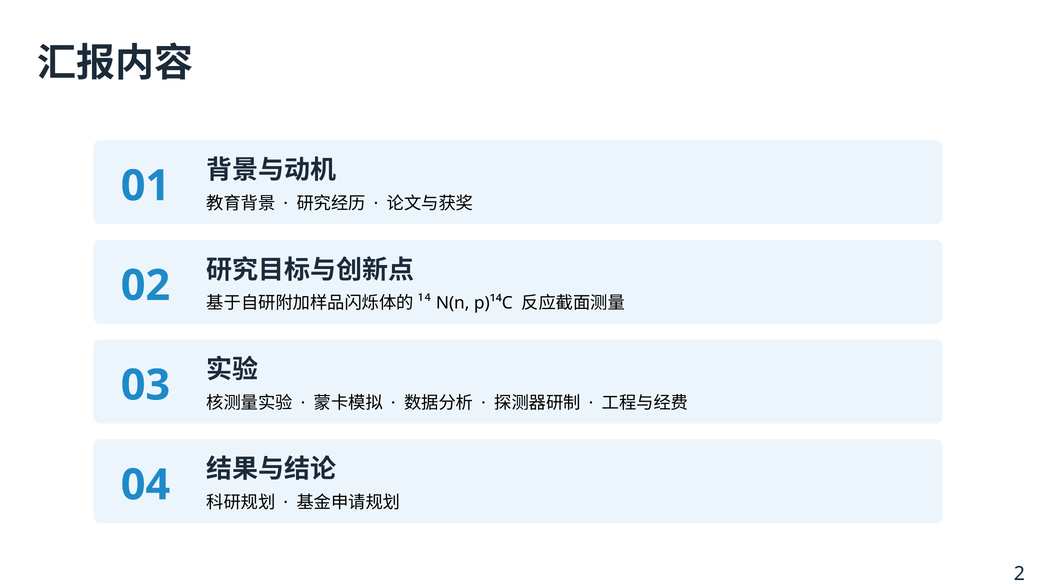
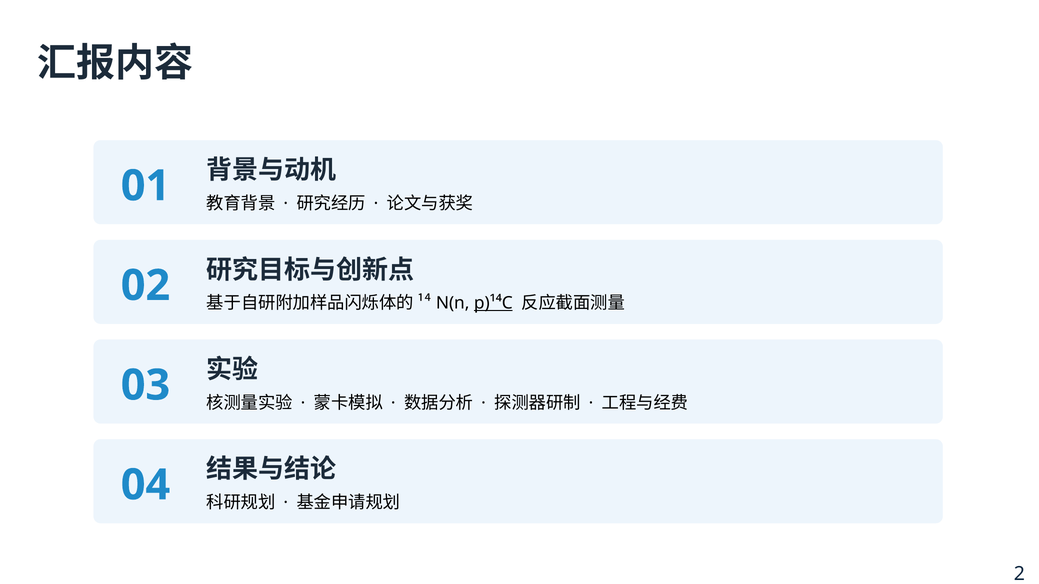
p)¹⁴C underline: none -> present
